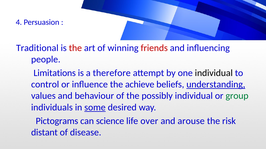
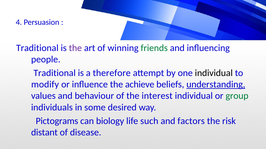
the at (75, 48) colour: red -> purple
friends colour: red -> green
Limitations at (55, 73): Limitations -> Traditional
control: control -> modify
possibly: possibly -> interest
some underline: present -> none
science: science -> biology
over: over -> such
arouse: arouse -> factors
